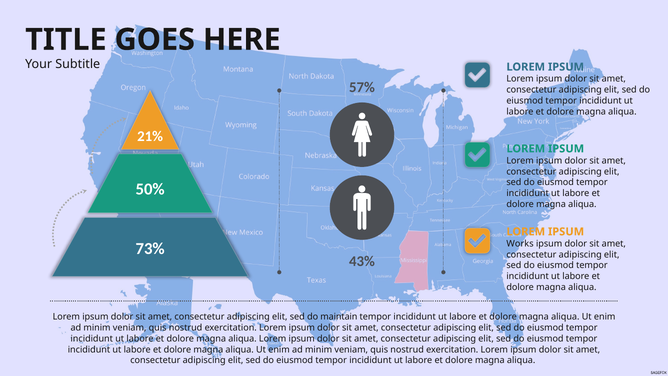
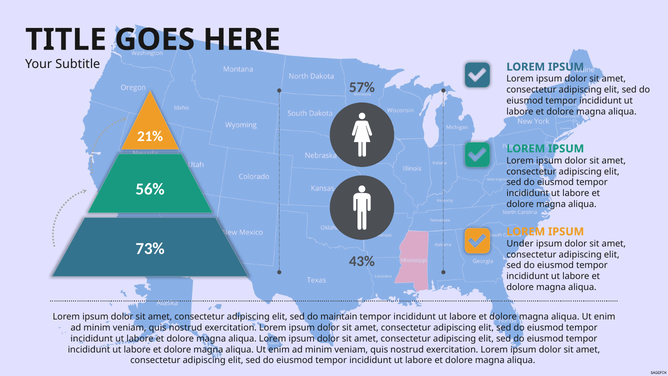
50%: 50% -> 56%
Works: Works -> Under
